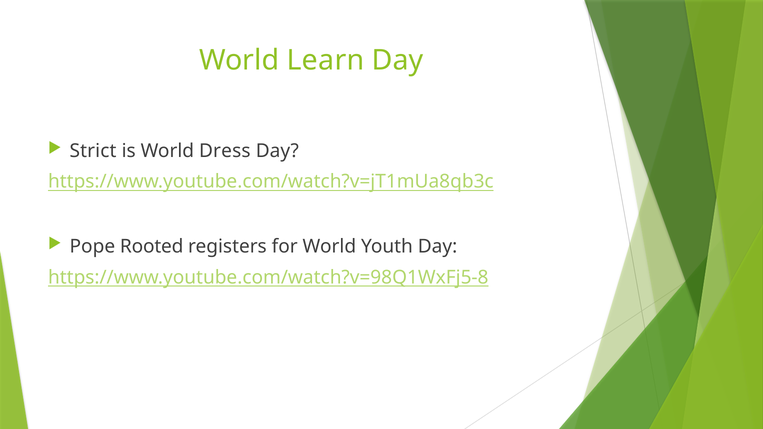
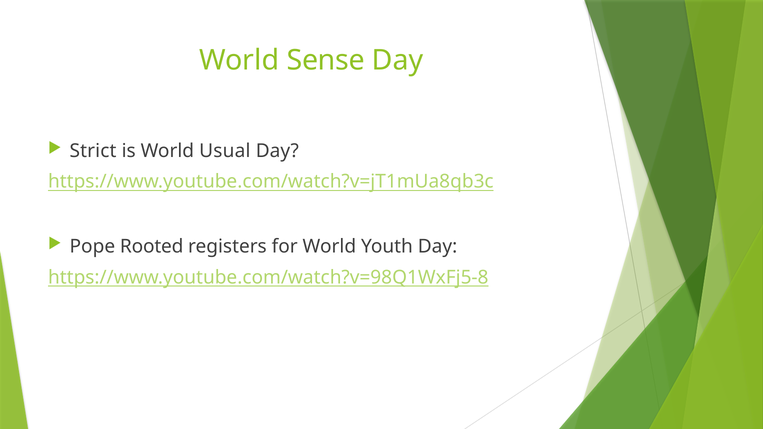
Learn: Learn -> Sense
Dress: Dress -> Usual
